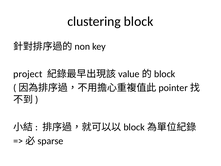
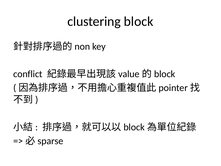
project: project -> conflict
